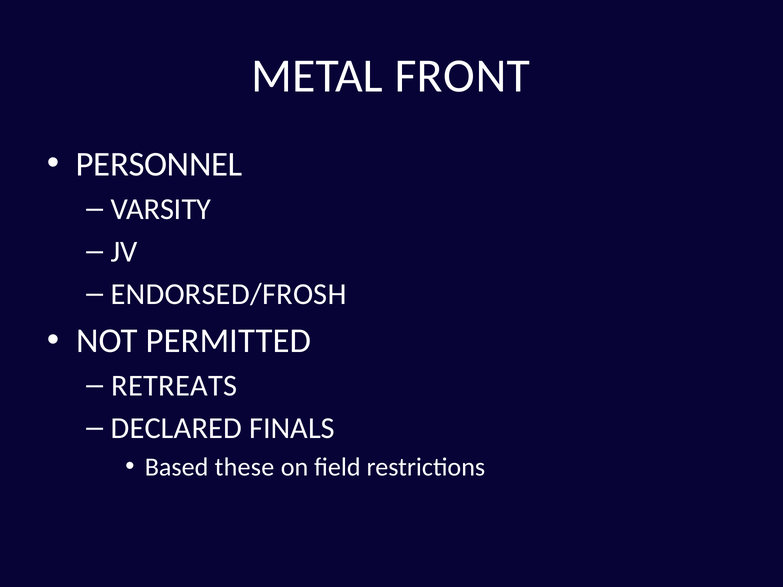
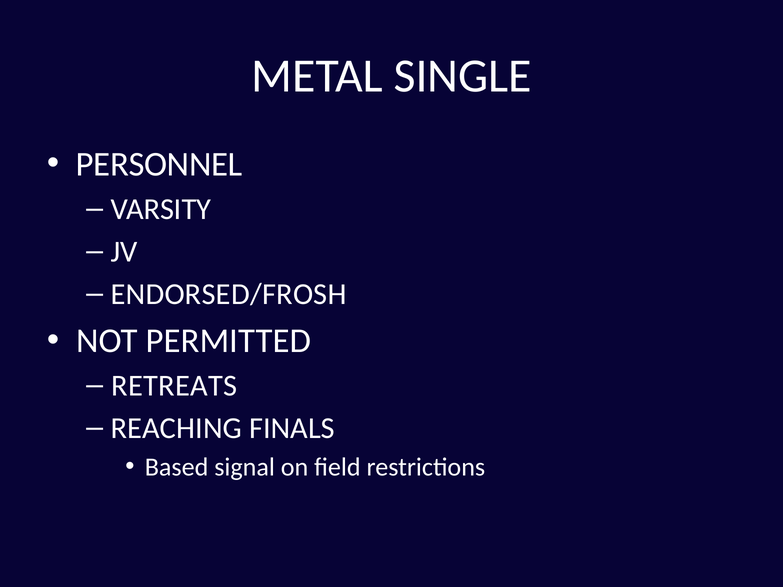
FRONT: FRONT -> SINGLE
DECLARED: DECLARED -> REACHING
these: these -> signal
